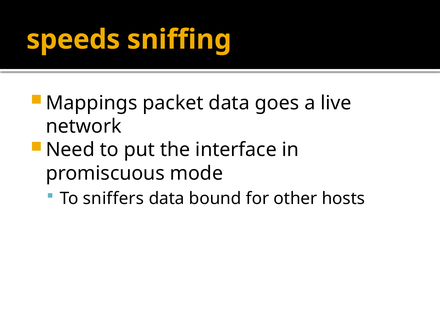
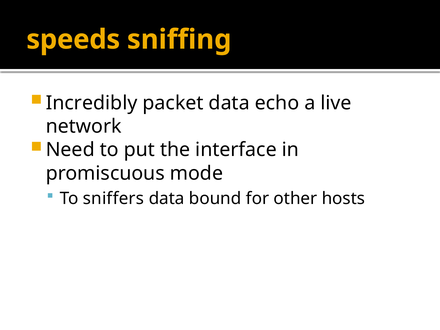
Mappings: Mappings -> Incredibly
goes: goes -> echo
